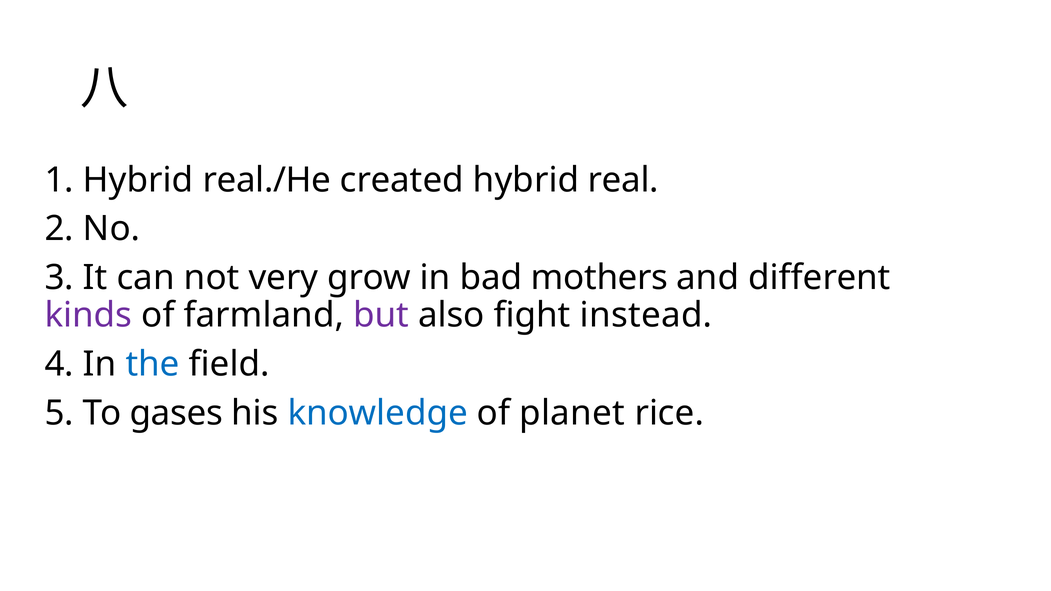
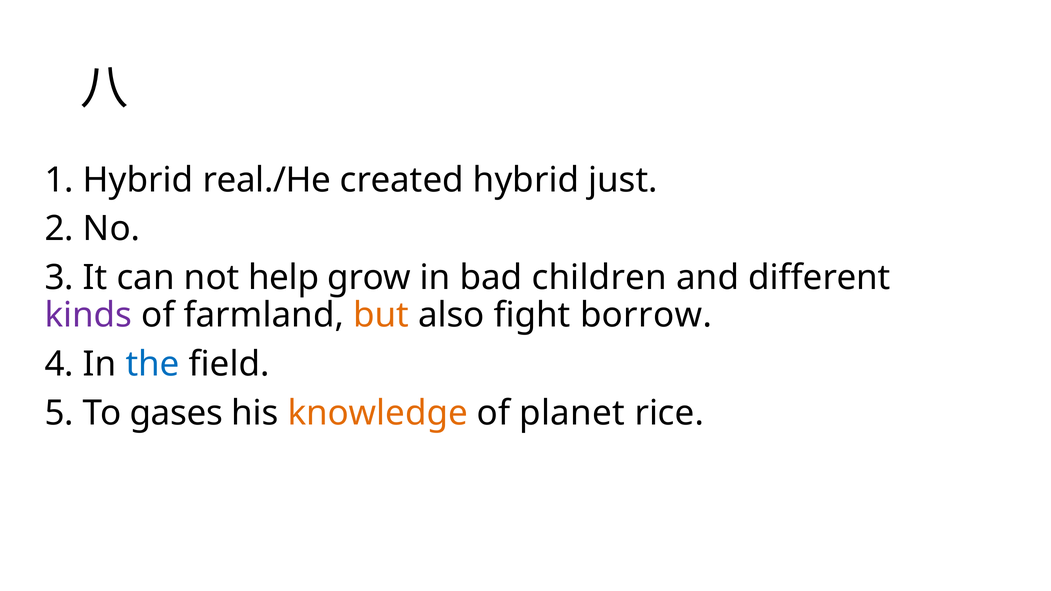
real: real -> just
very: very -> help
mothers: mothers -> children
but colour: purple -> orange
instead: instead -> borrow
knowledge colour: blue -> orange
